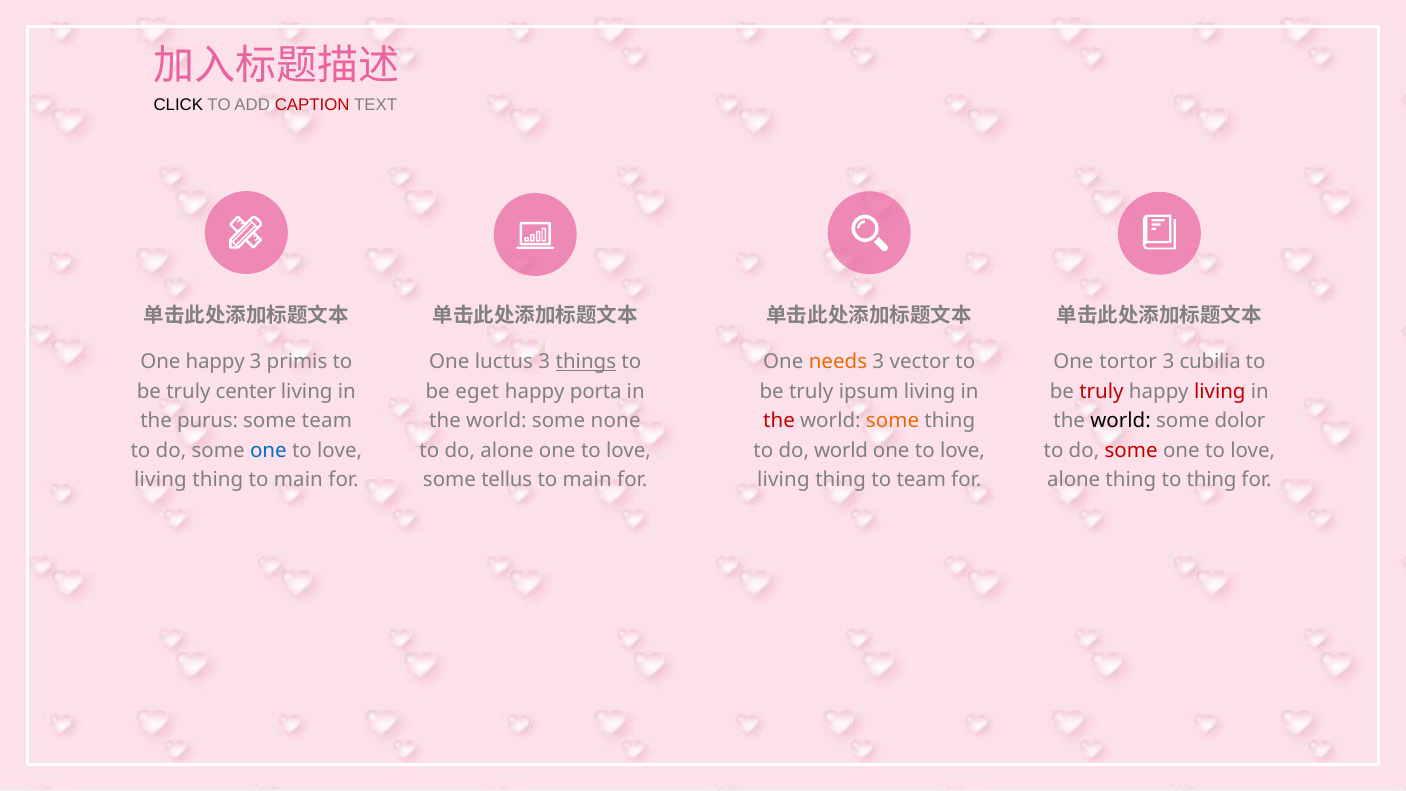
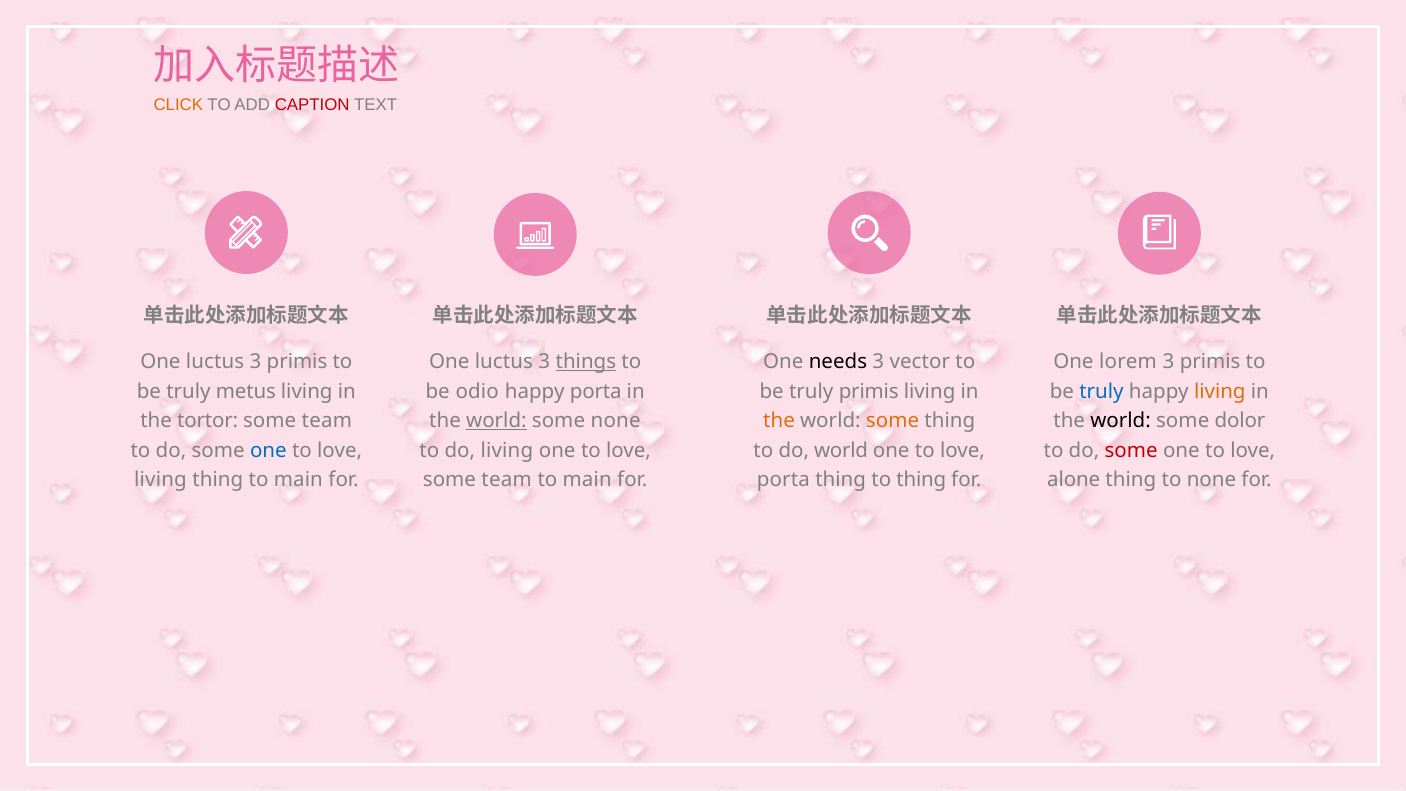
CLICK colour: black -> orange
happy at (215, 362): happy -> luctus
needs colour: orange -> black
tortor: tortor -> lorem
cubilia at (1210, 362): cubilia -> primis
center: center -> metus
eget: eget -> odio
truly ipsum: ipsum -> primis
truly at (1101, 392) colour: red -> blue
living at (1220, 392) colour: red -> orange
purus: purus -> tortor
world at (496, 421) underline: none -> present
the at (779, 421) colour: red -> orange
do alone: alone -> living
tellus at (507, 480): tellus -> team
living at (783, 480): living -> porta
to team: team -> thing
to thing: thing -> none
